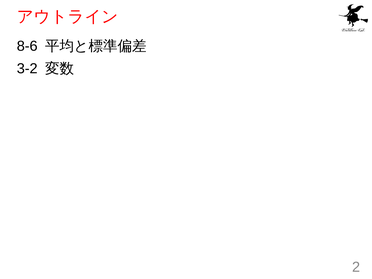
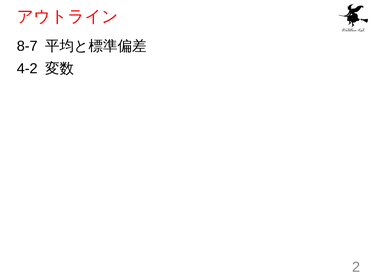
8-6: 8-6 -> 8-7
3-2: 3-2 -> 4-2
